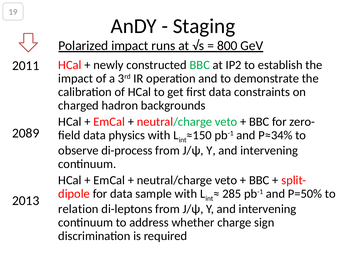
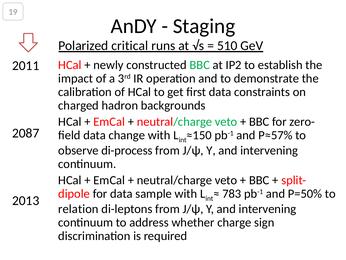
Polarized impact: impact -> critical
800: 800 -> 510
2089: 2089 -> 2087
physics: physics -> change
P≈34%: P≈34% -> P≈57%
285: 285 -> 783
